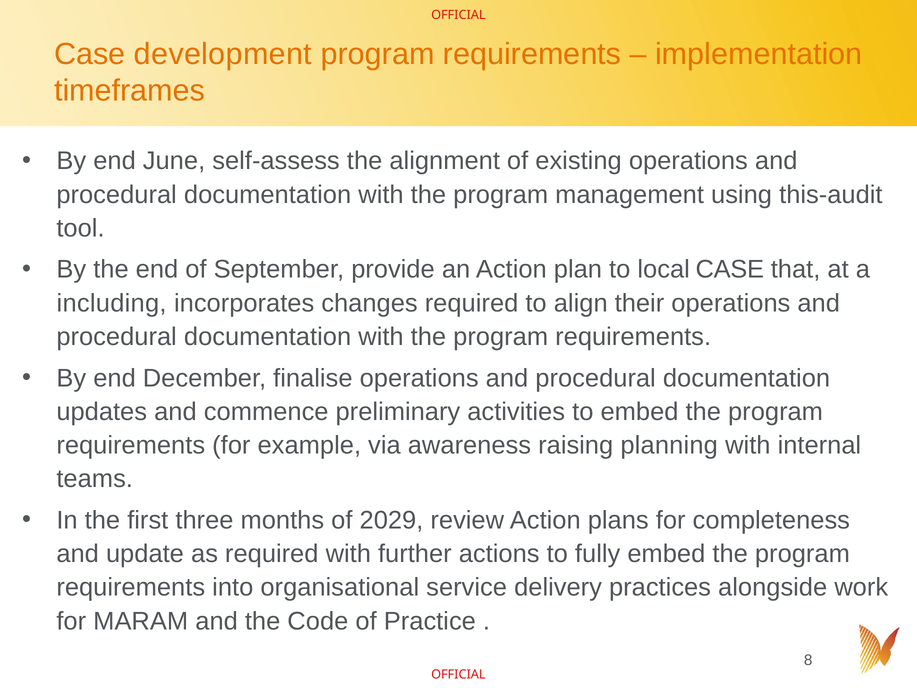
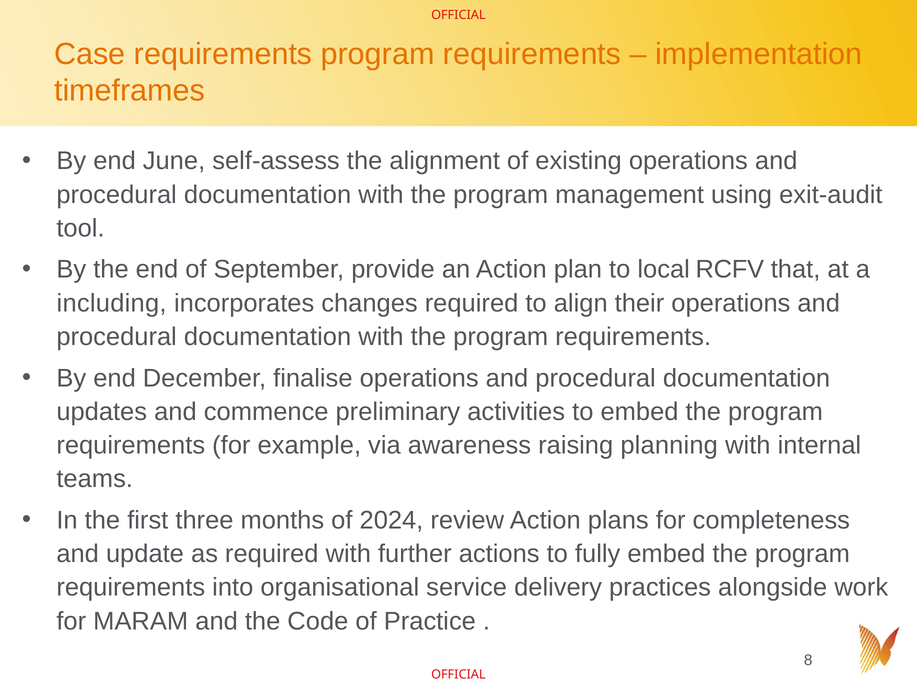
Case development: development -> requirements
this-audit: this-audit -> exit-audit
local CASE: CASE -> RCFV
2029: 2029 -> 2024
